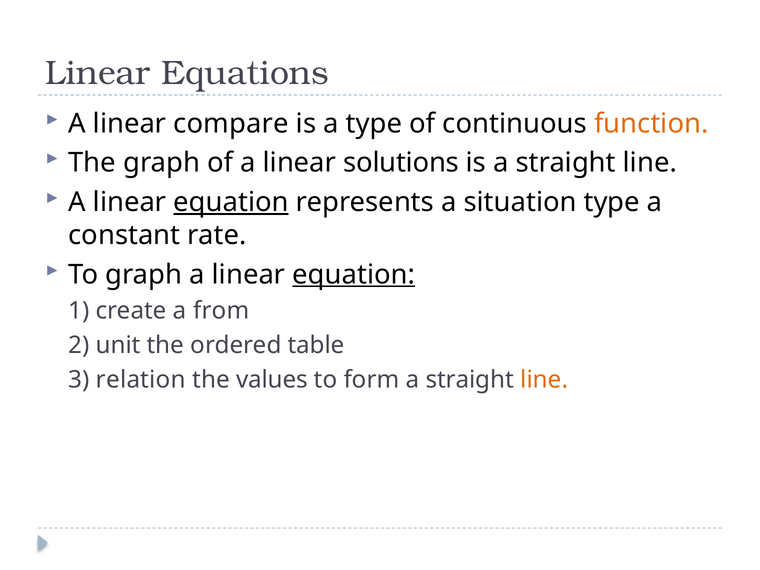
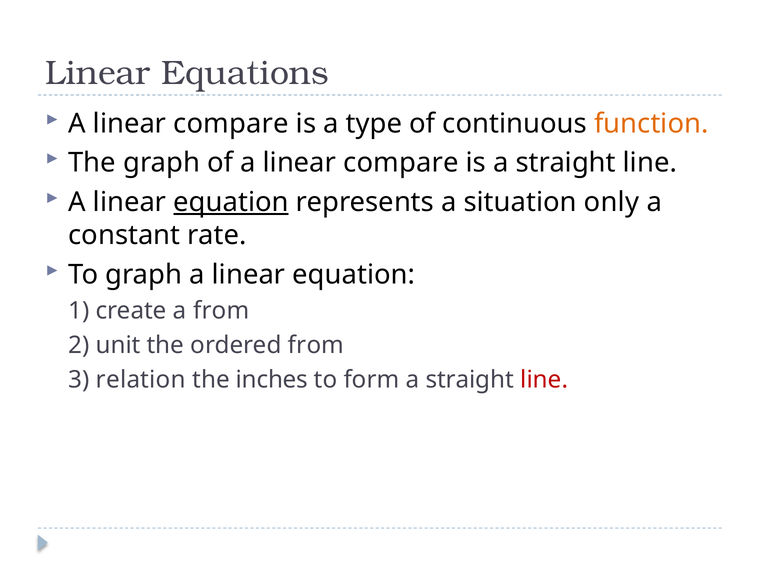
of a linear solutions: solutions -> compare
situation type: type -> only
equation at (354, 275) underline: present -> none
ordered table: table -> from
values: values -> inches
line at (544, 380) colour: orange -> red
